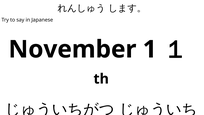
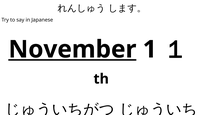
November underline: none -> present
